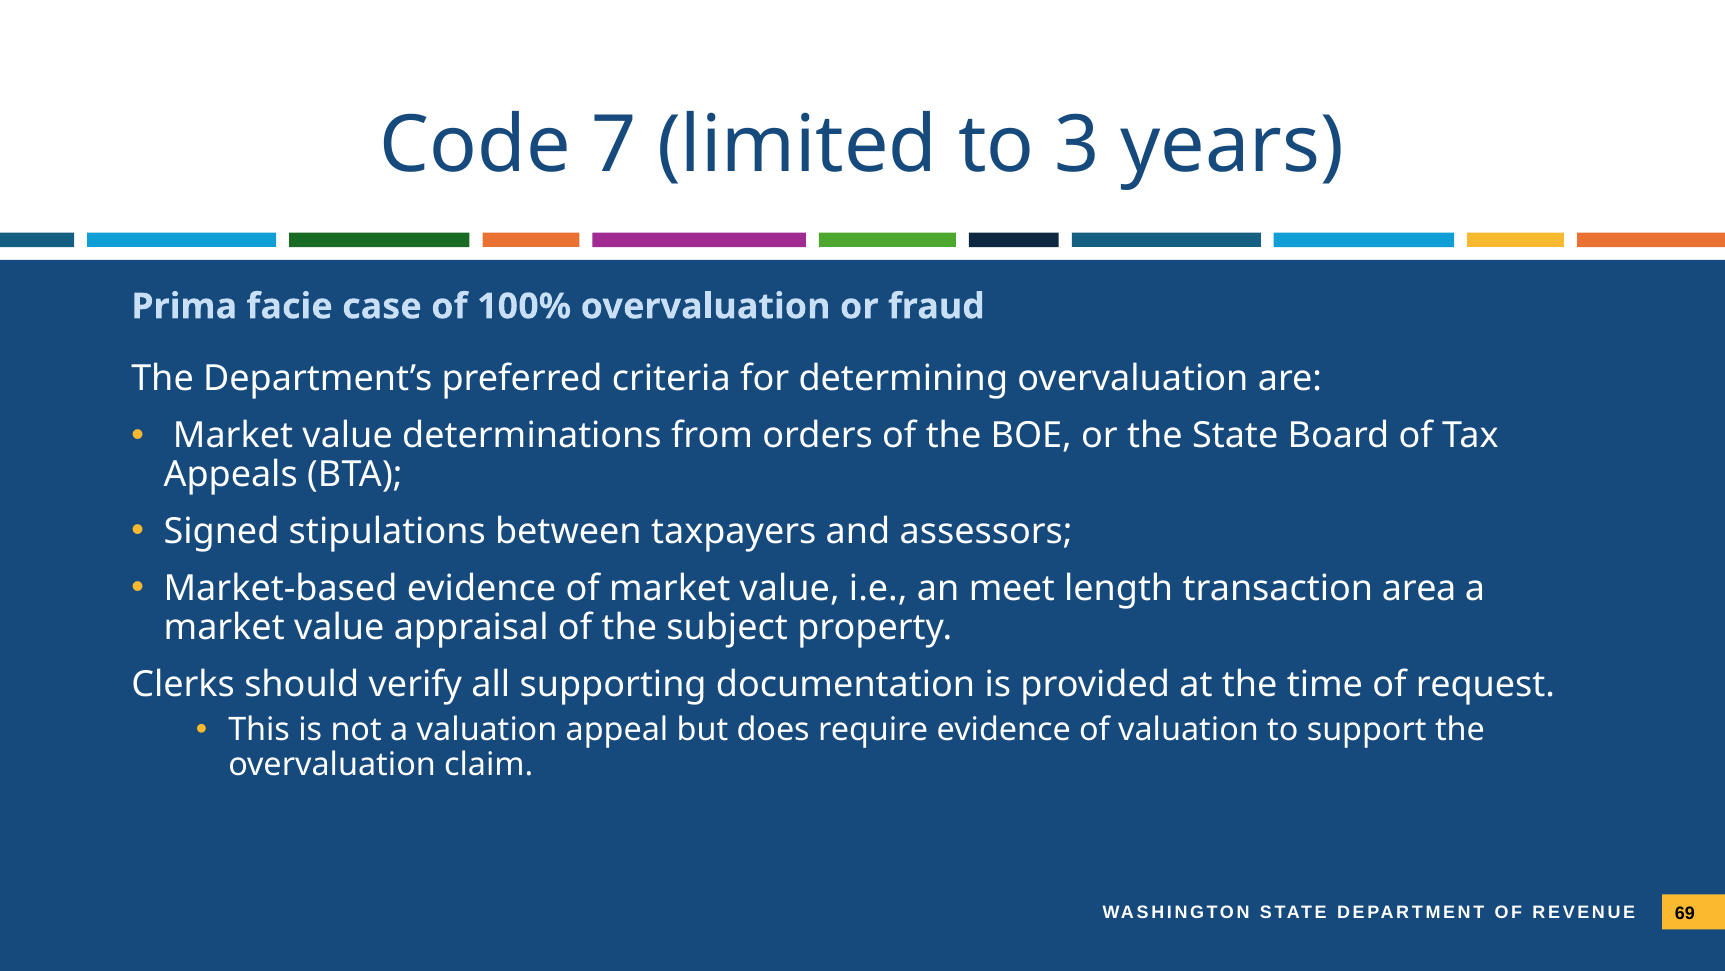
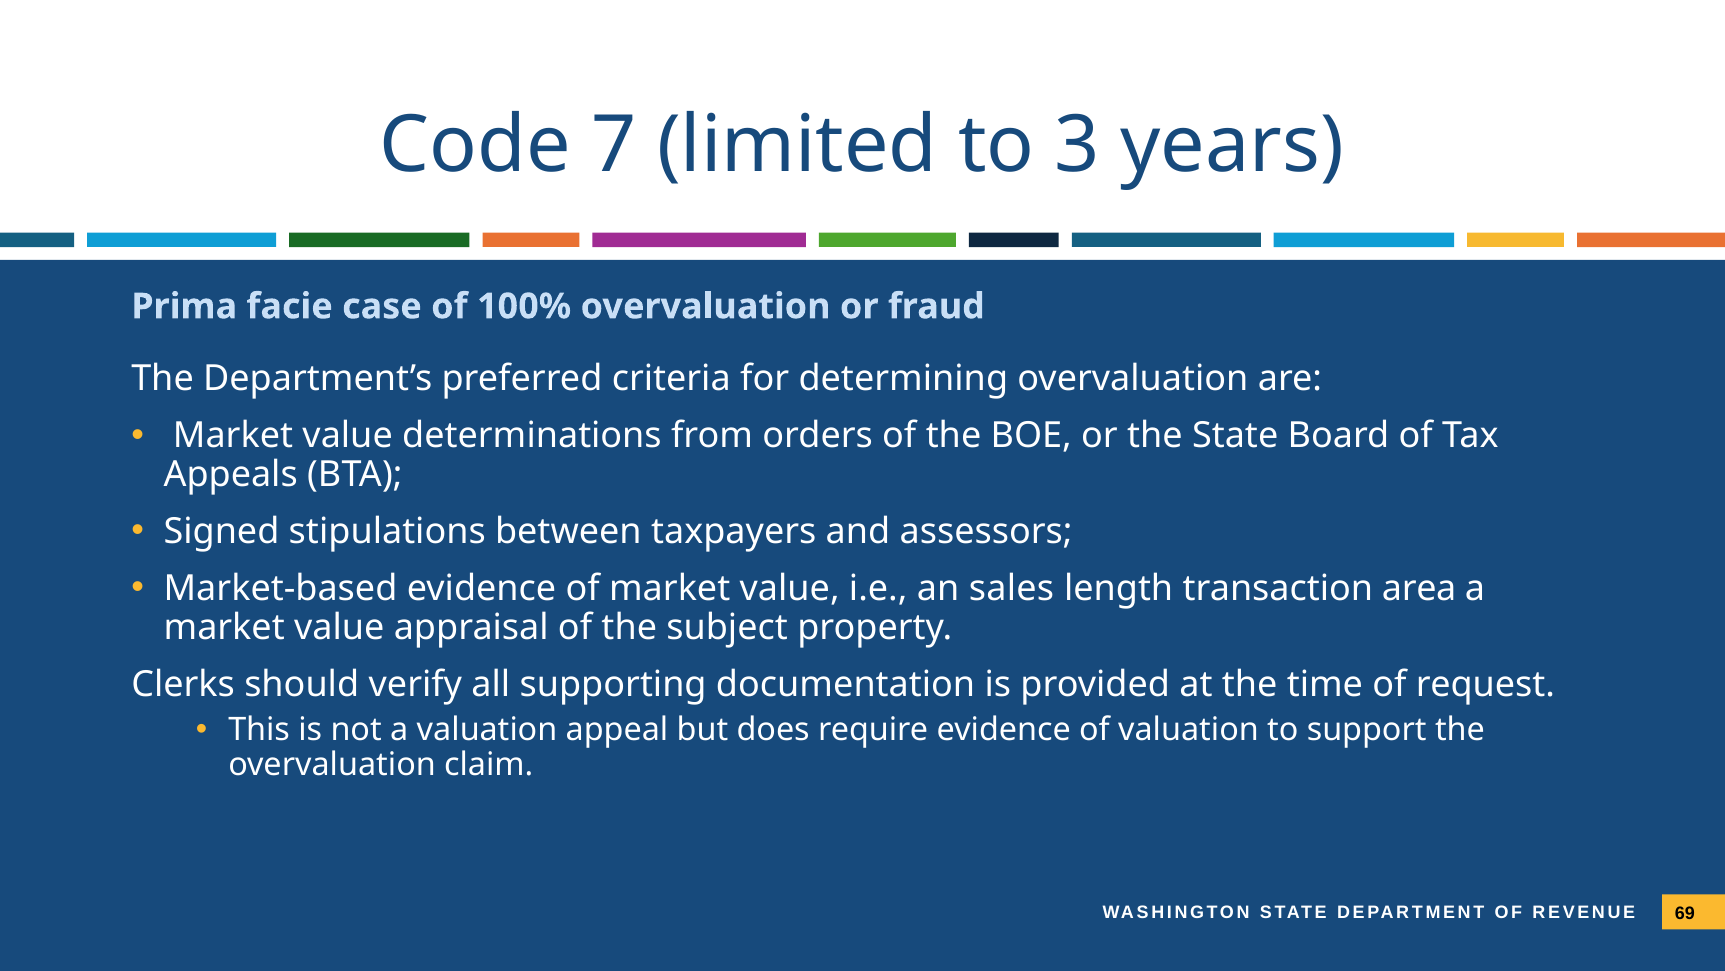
meet: meet -> sales
